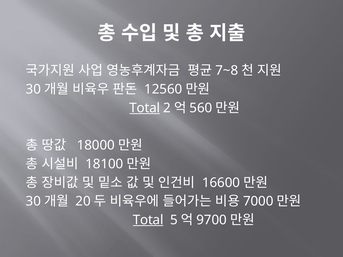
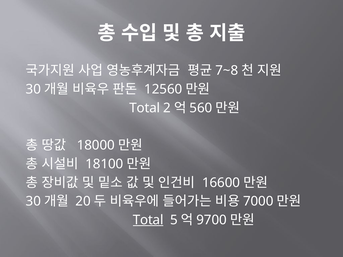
Total at (145, 108) underline: present -> none
